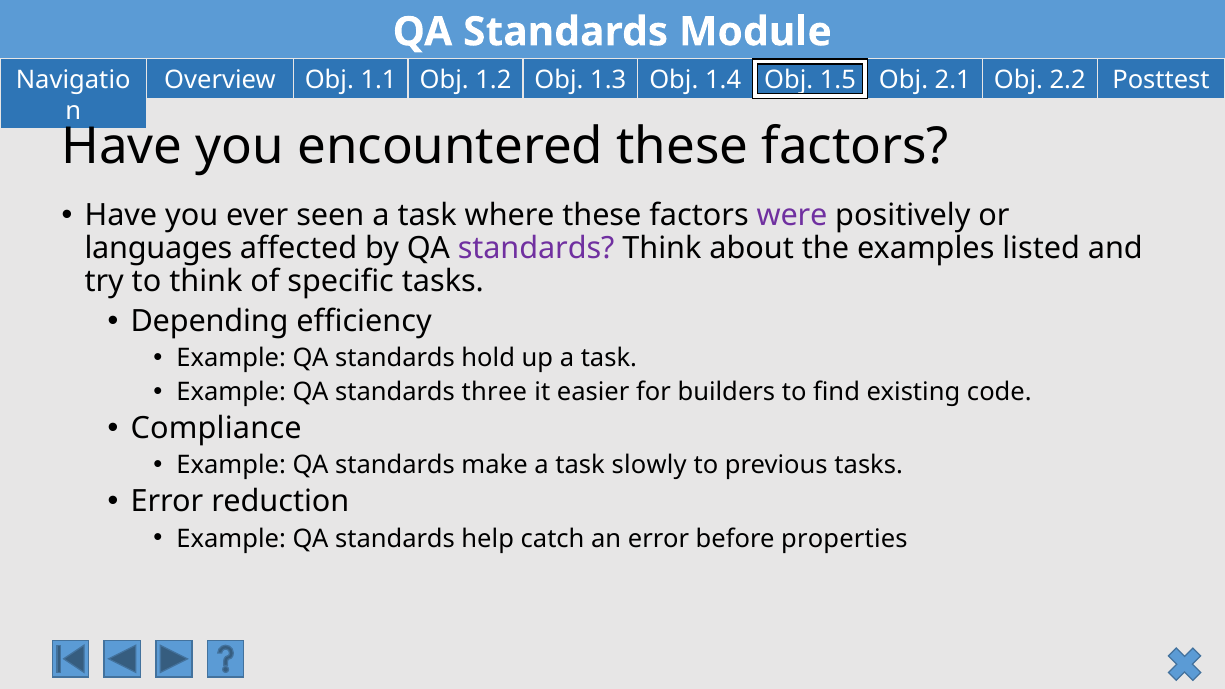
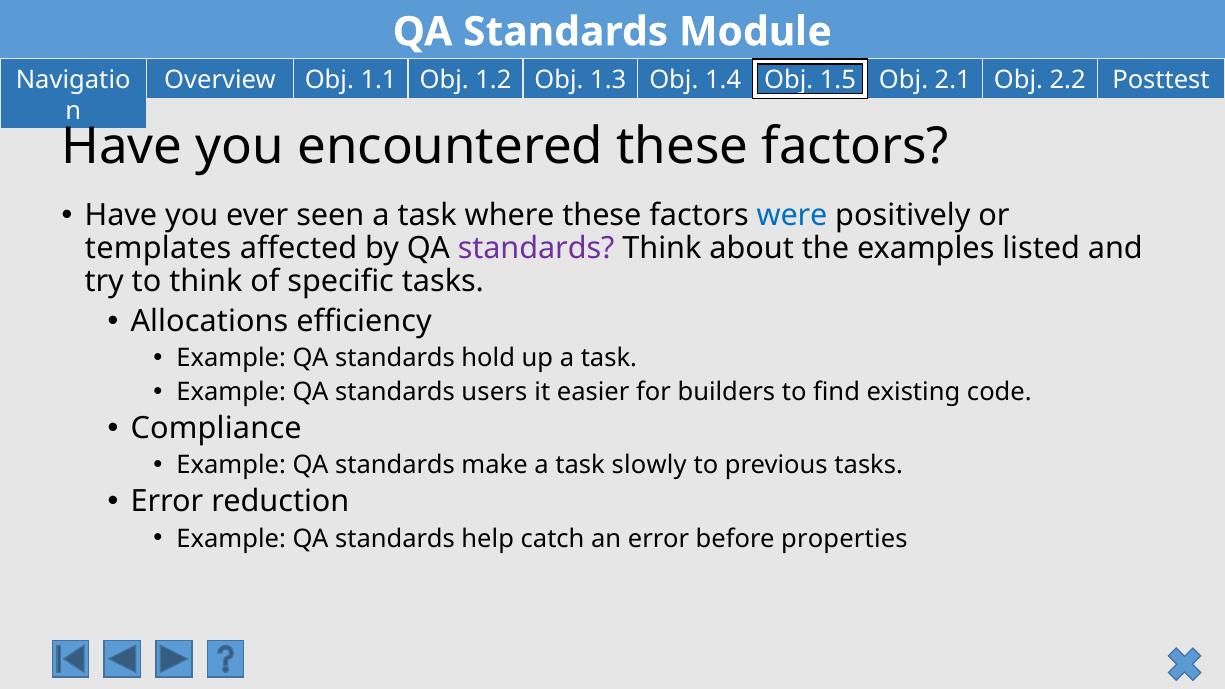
were colour: purple -> blue
languages: languages -> templates
Depending: Depending -> Allocations
three: three -> users
